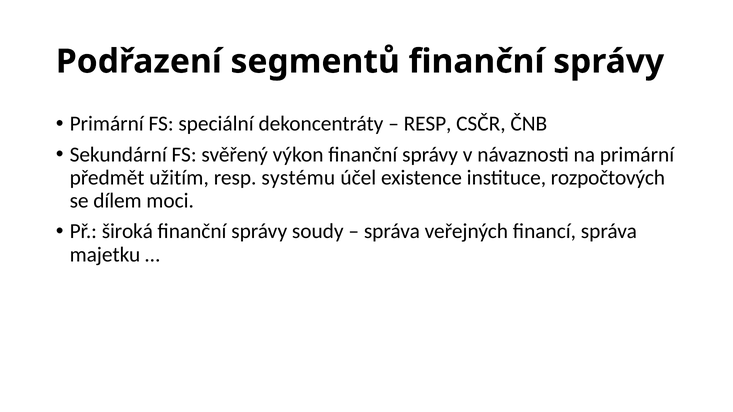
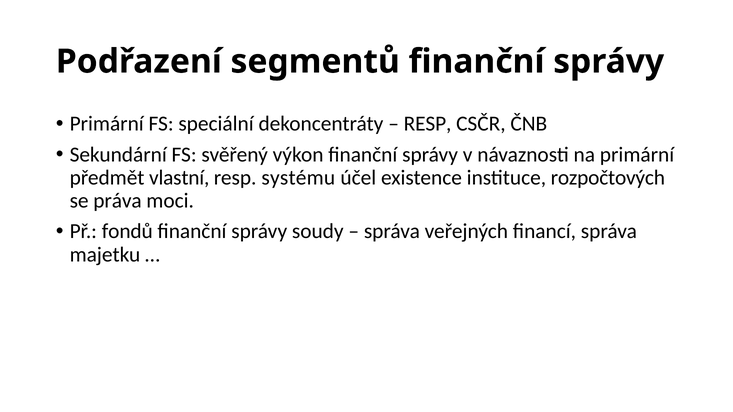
užitím: užitím -> vlastní
dílem: dílem -> práva
široká: široká -> fondů
